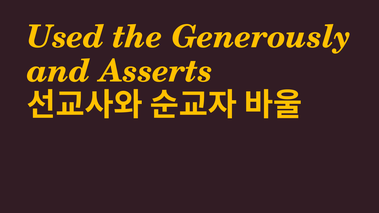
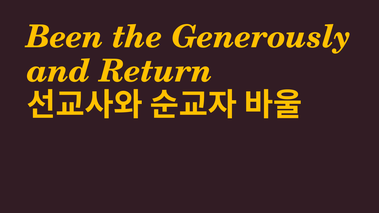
Used: Used -> Been
Asserts: Asserts -> Return
